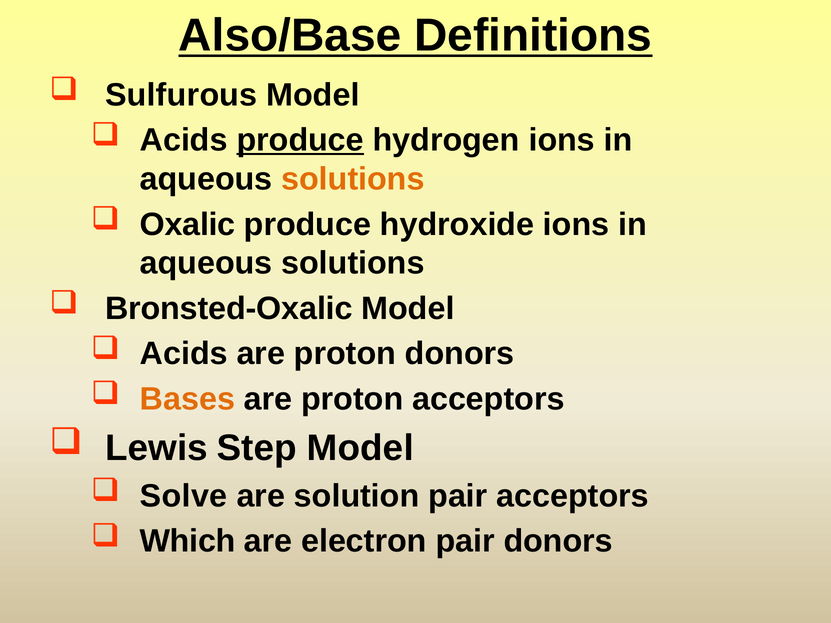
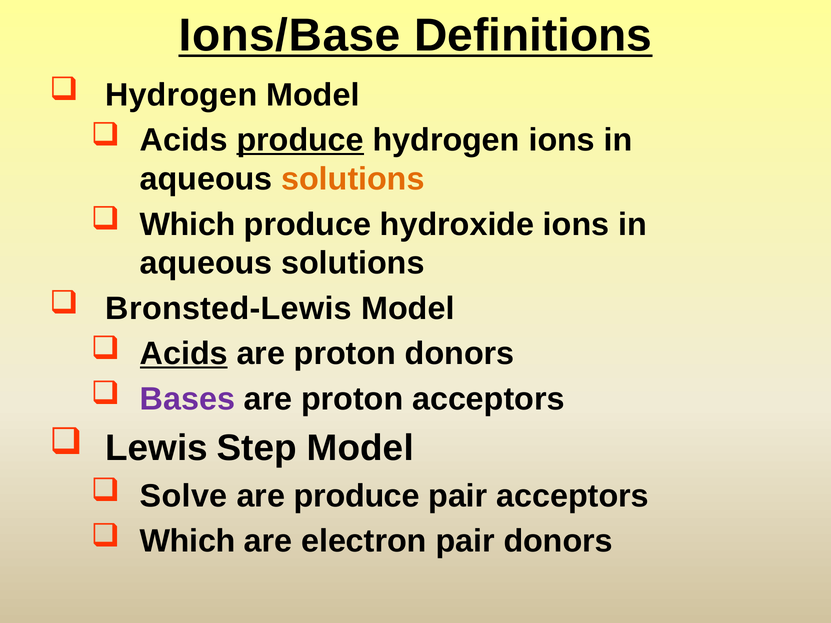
Also/Base: Also/Base -> Ions/Base
Sulfurous at (181, 95): Sulfurous -> Hydrogen
Oxalic at (188, 224): Oxalic -> Which
Bronsted-Oxalic: Bronsted-Oxalic -> Bronsted-Lewis
Acids at (184, 354) underline: none -> present
Bases colour: orange -> purple
are solution: solution -> produce
